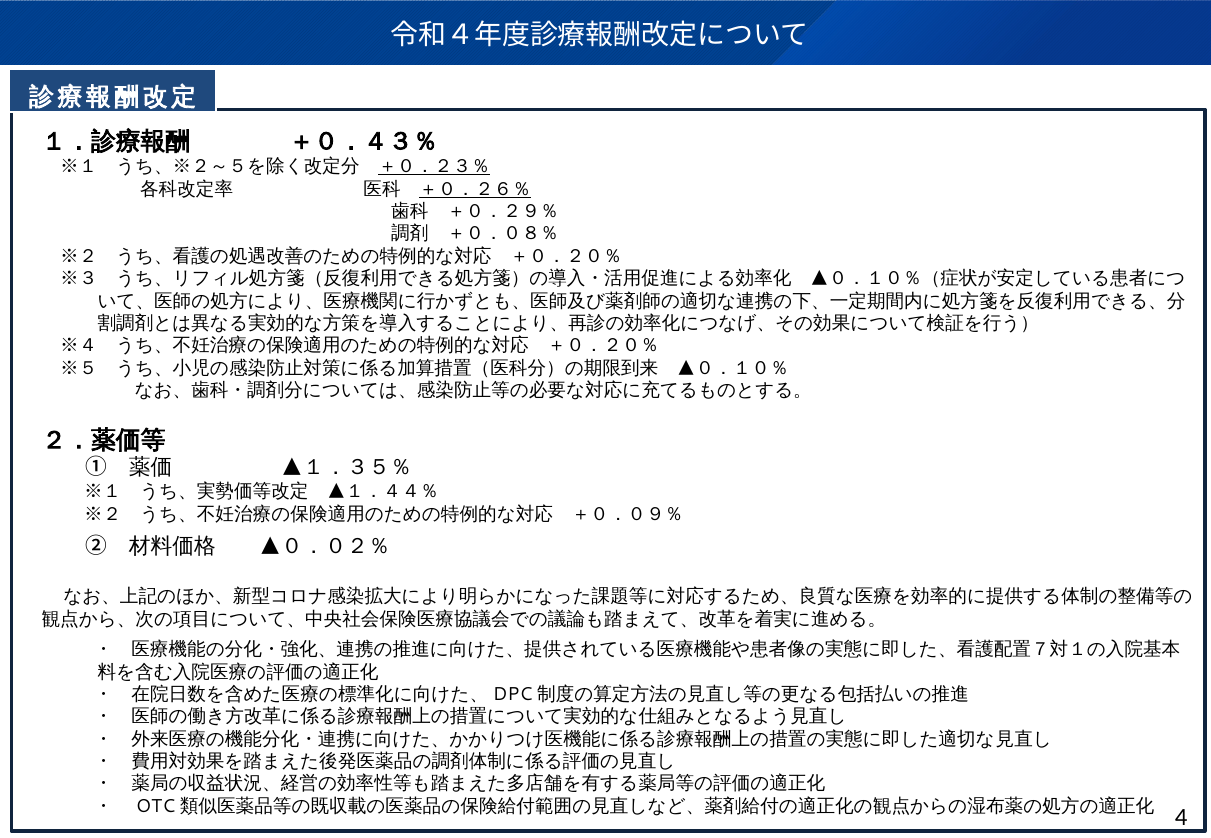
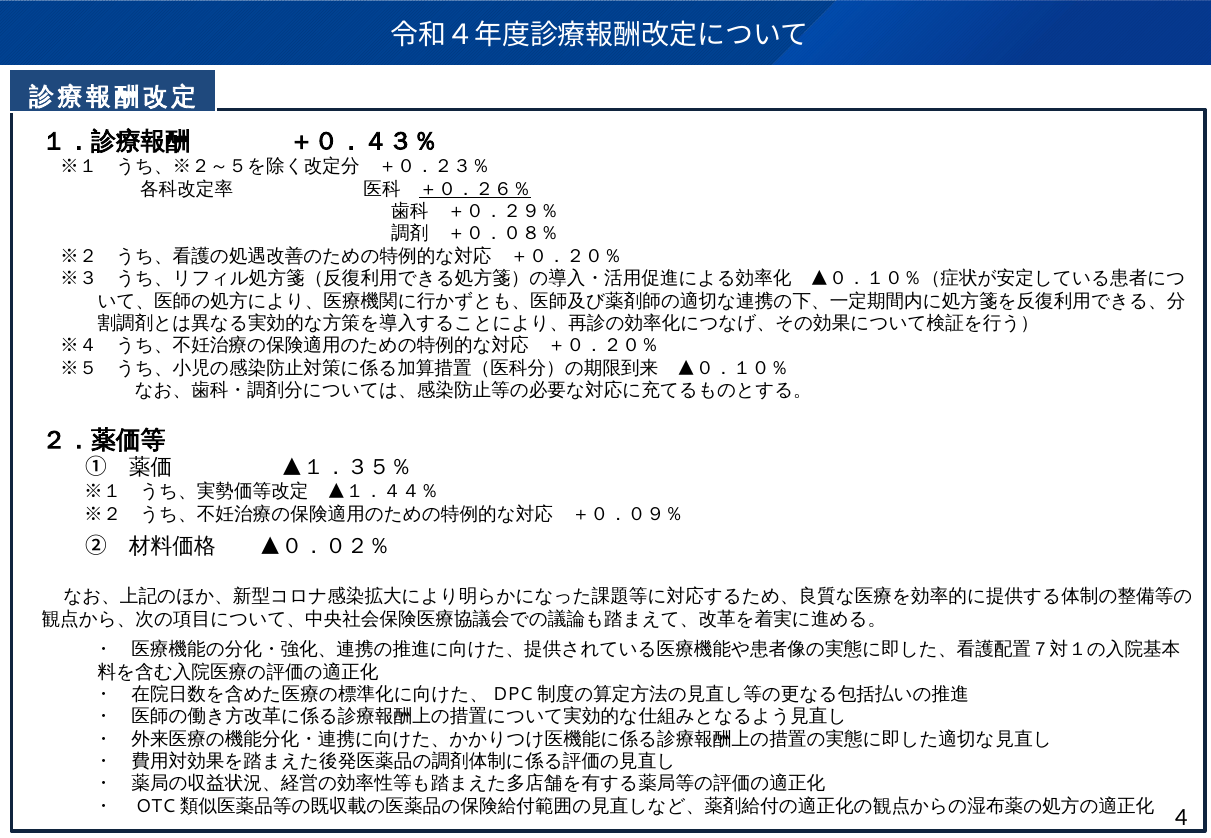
＋０．２３％ underline: present -> none
